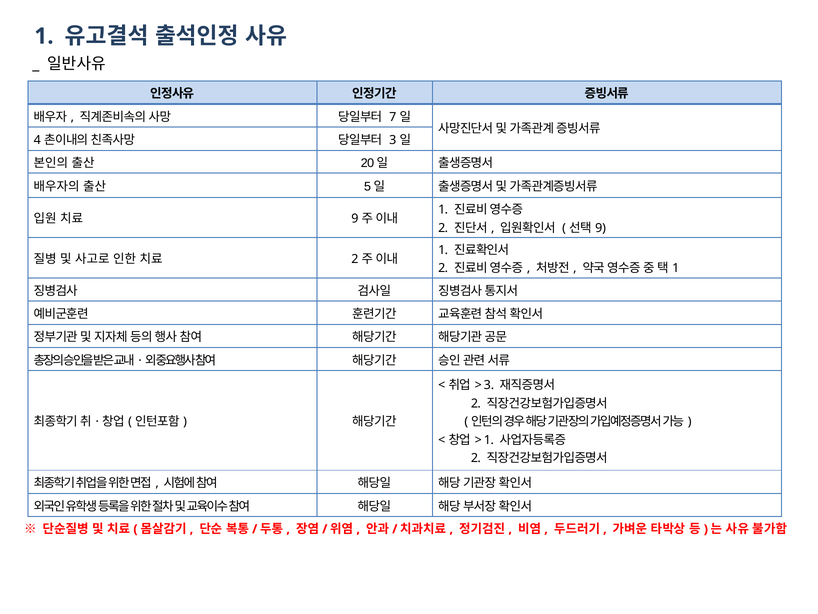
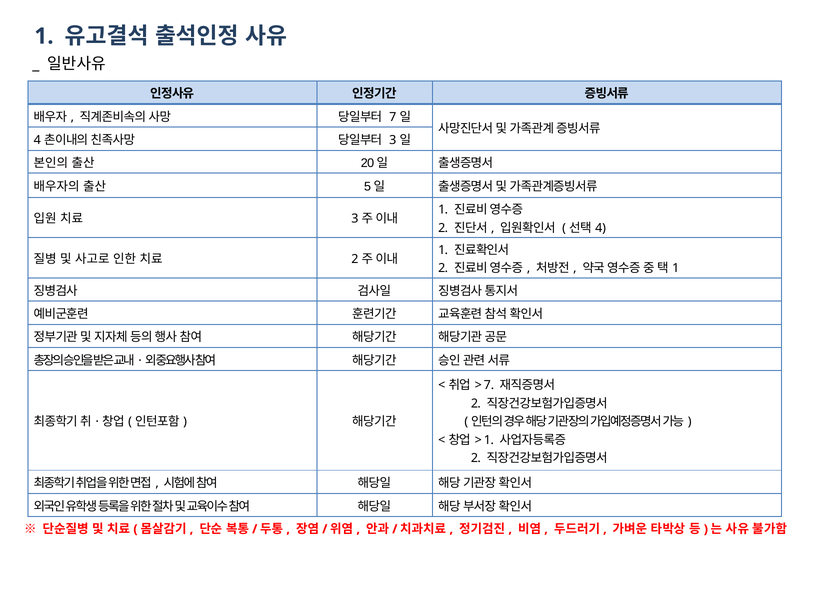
9 at (355, 219): 9 -> 3
9 at (601, 228): 9 -> 4
3 at (489, 385): 3 -> 7
